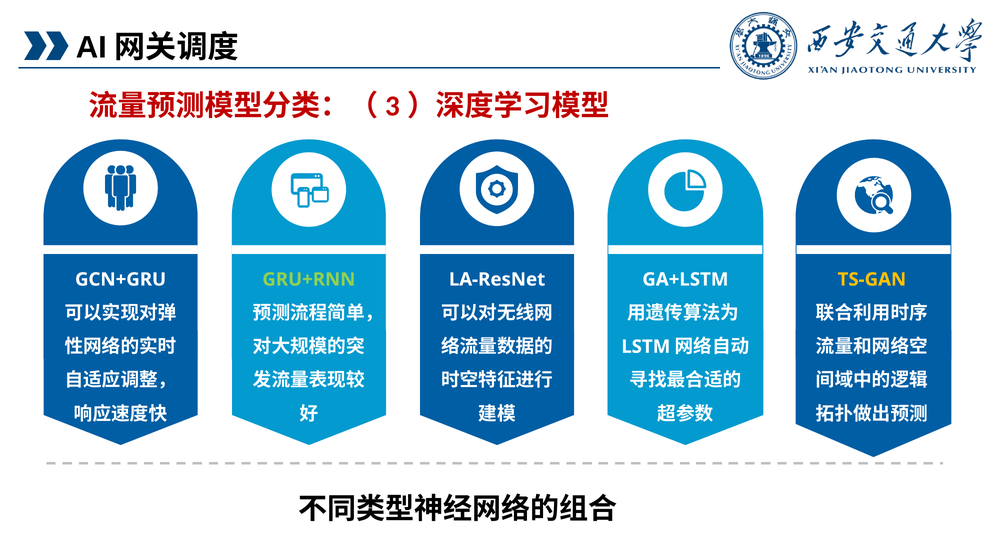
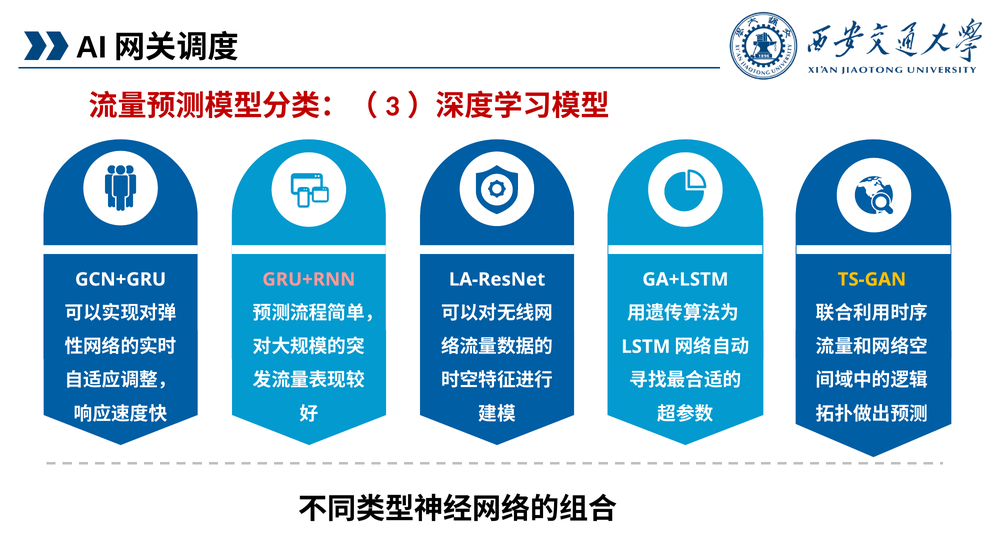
GRU+RNN colour: light green -> pink
